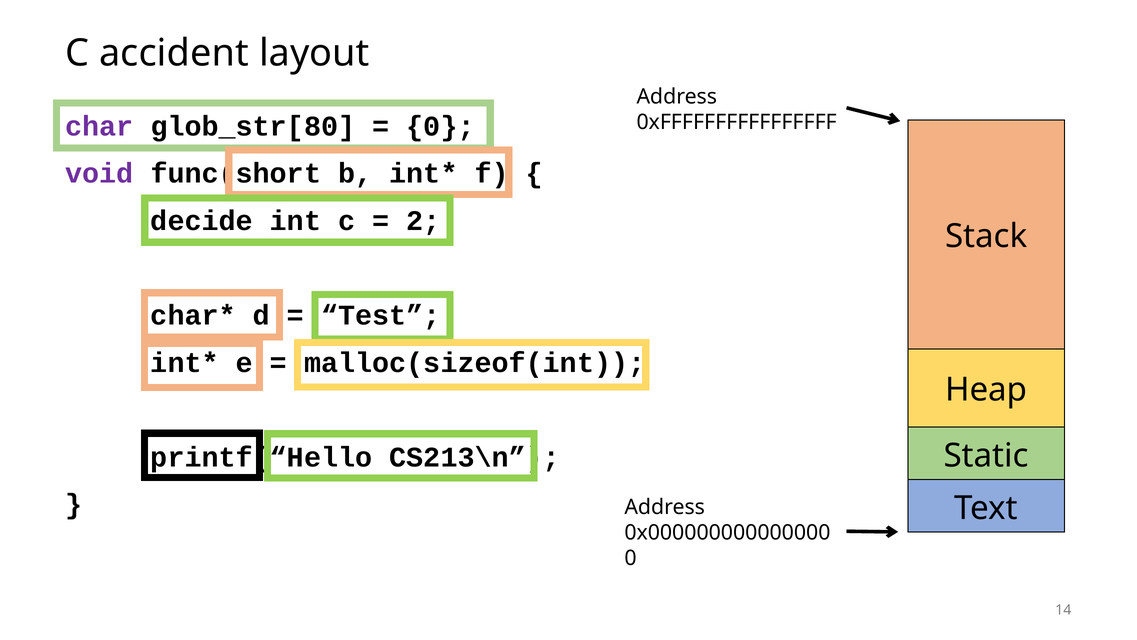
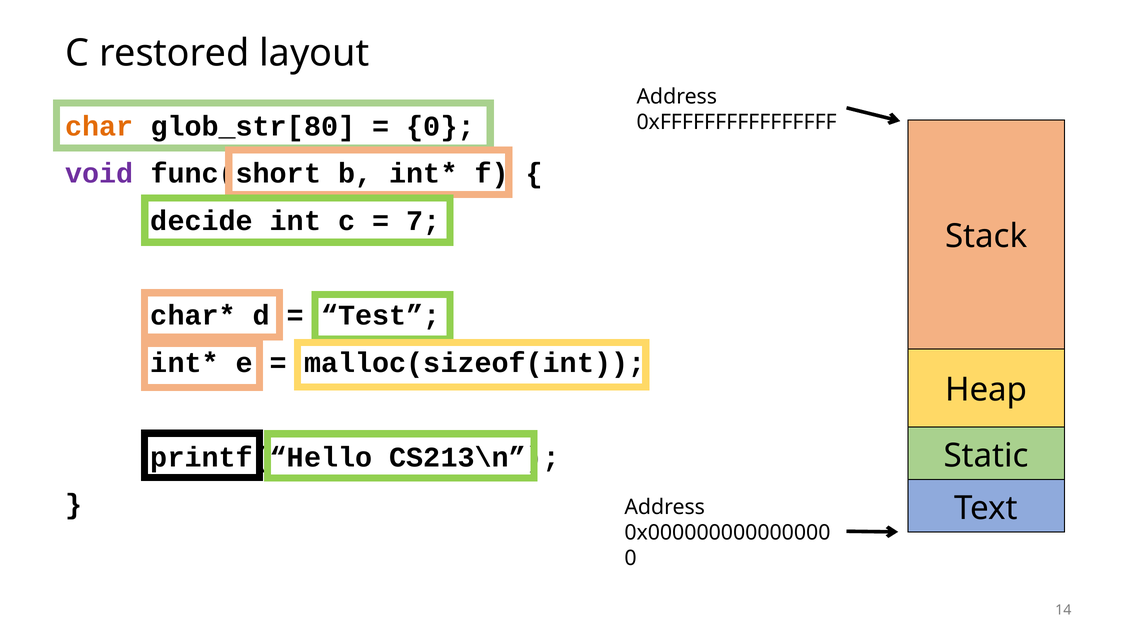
accident: accident -> restored
char colour: purple -> orange
2: 2 -> 7
